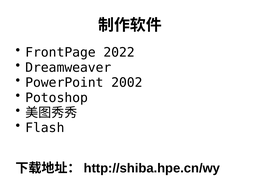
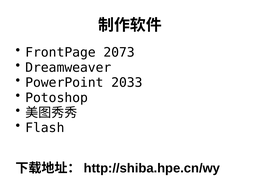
2022: 2022 -> 2073
2002: 2002 -> 2033
